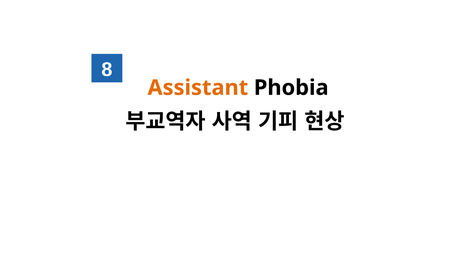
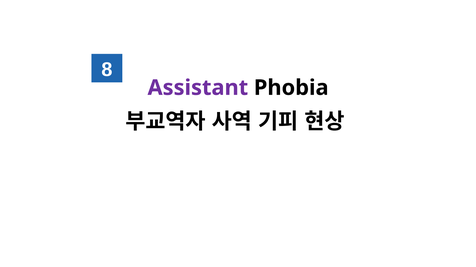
Assistant colour: orange -> purple
